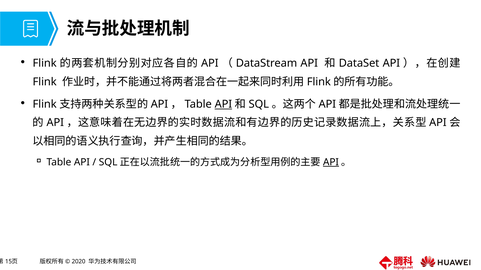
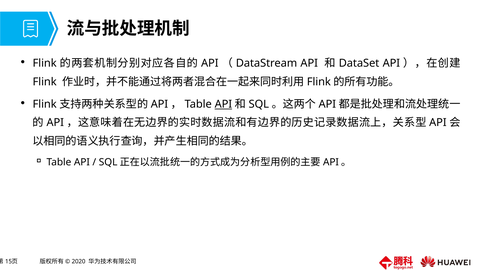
API at (331, 162) underline: present -> none
